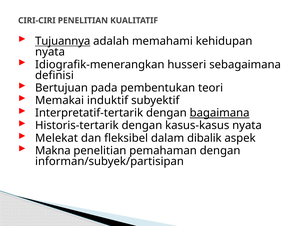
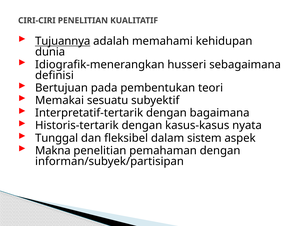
nyata at (50, 52): nyata -> dunia
induktif: induktif -> sesuatu
bagaimana underline: present -> none
Melekat: Melekat -> Tunggal
dibalik: dibalik -> sistem
